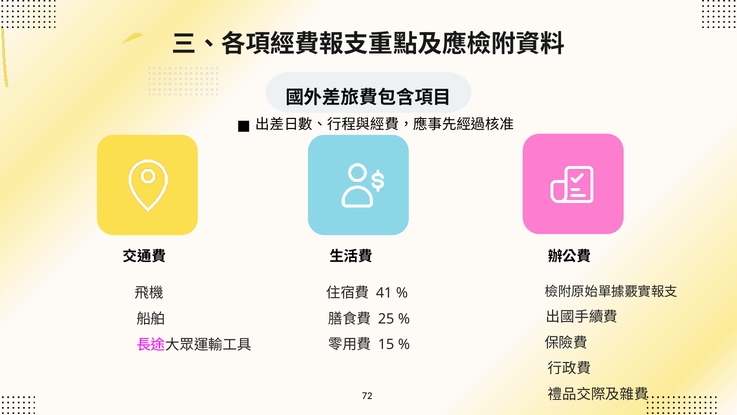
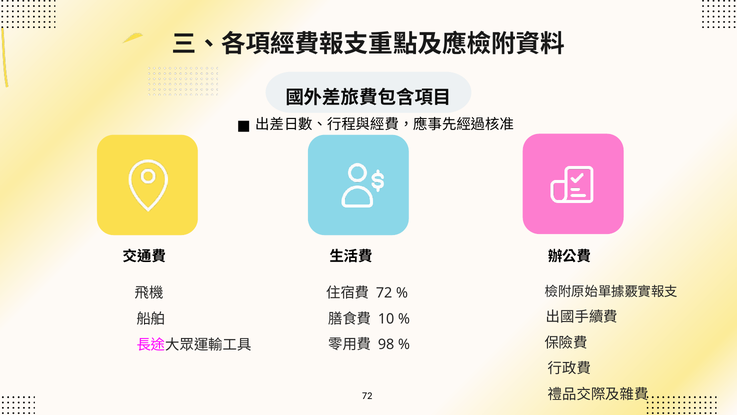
41 at (384, 293): 41 -> 72
25: 25 -> 10
15: 15 -> 98
